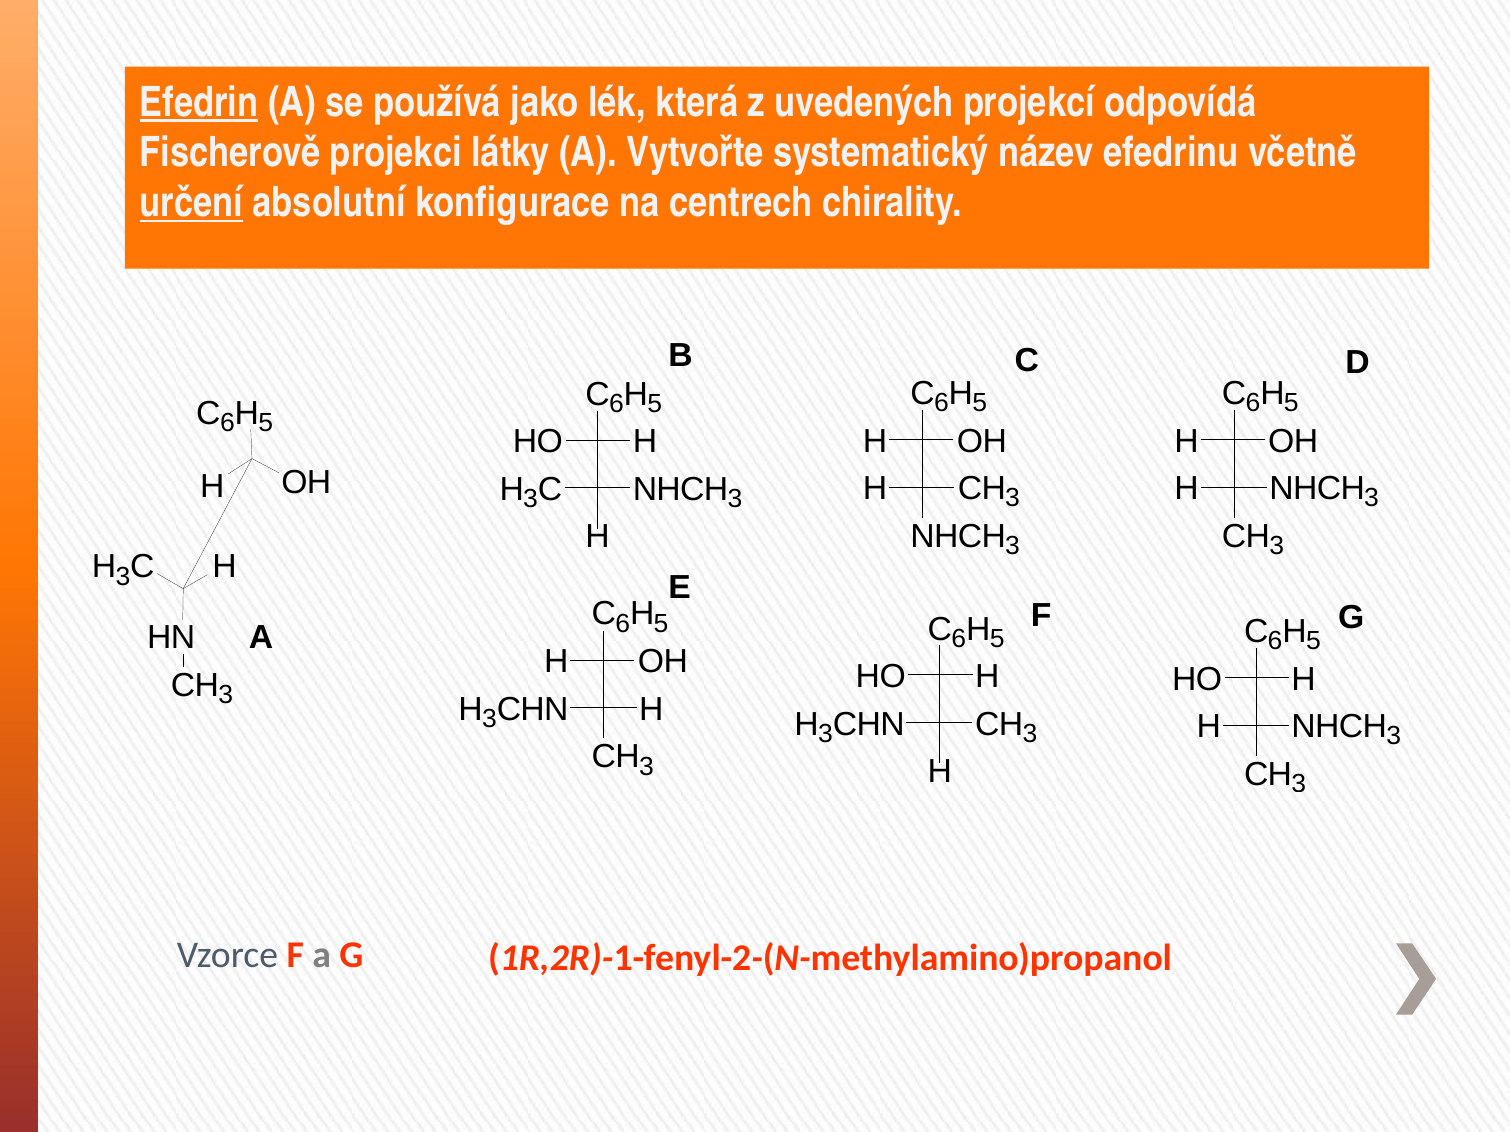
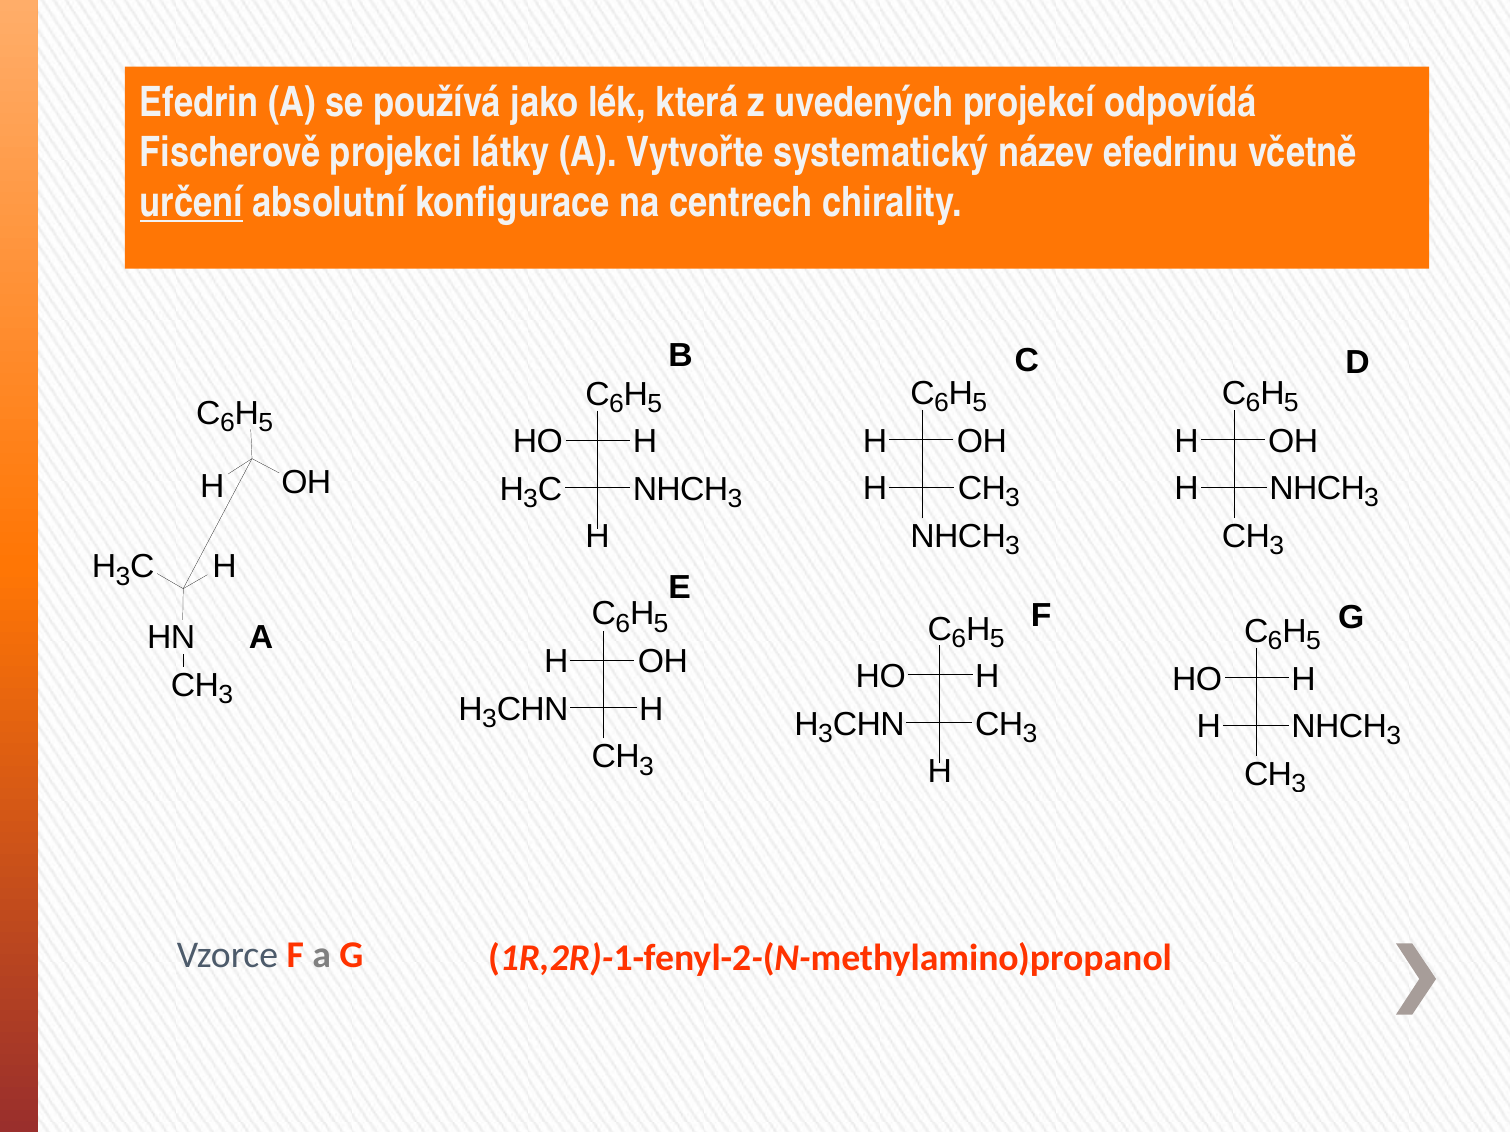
Efedrin underline: present -> none
